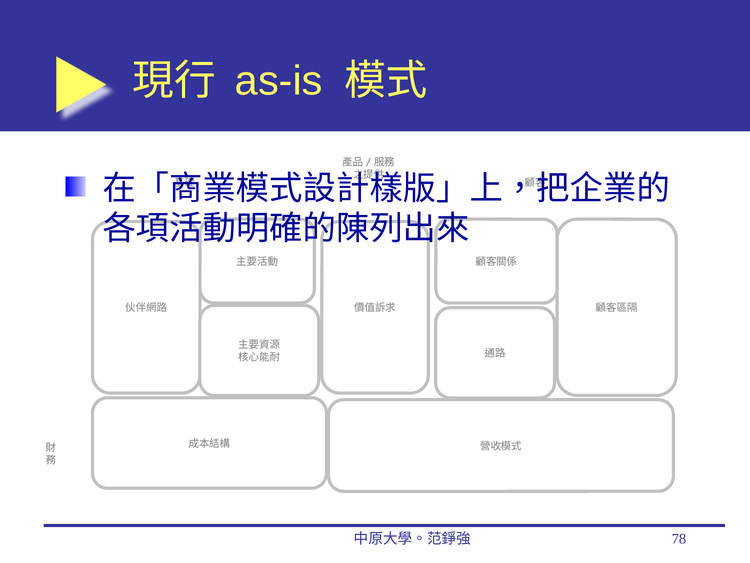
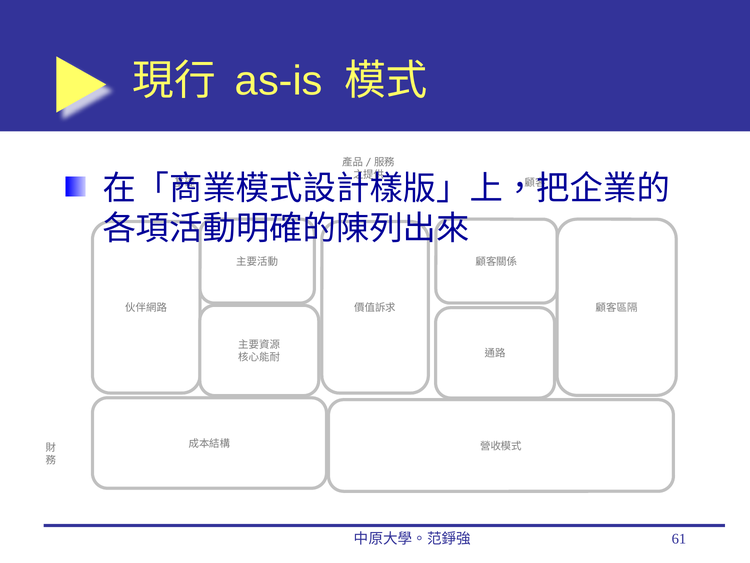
78: 78 -> 61
